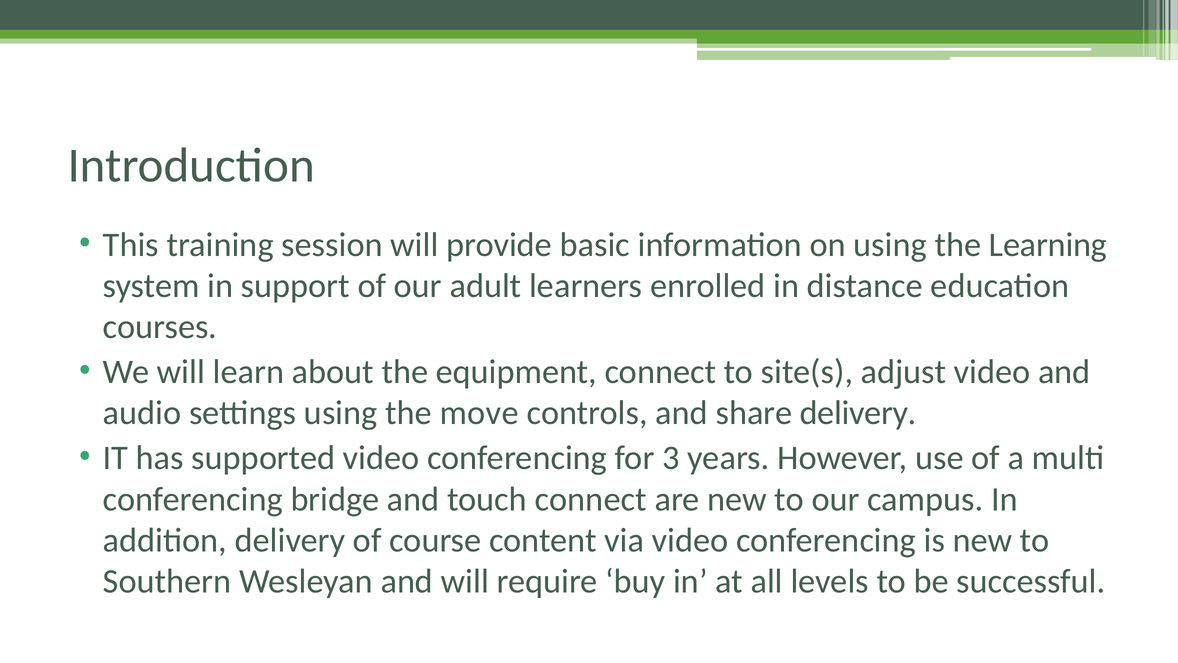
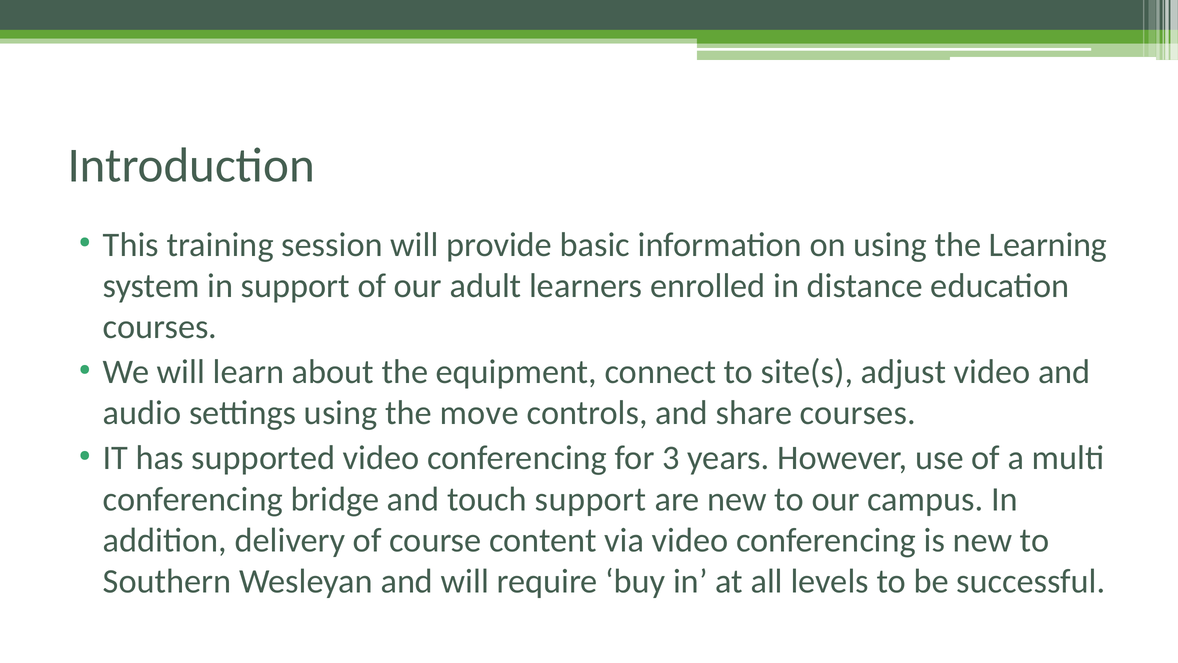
share delivery: delivery -> courses
touch connect: connect -> support
